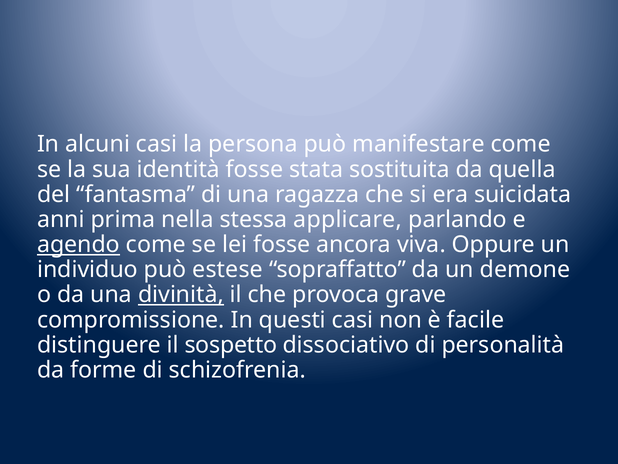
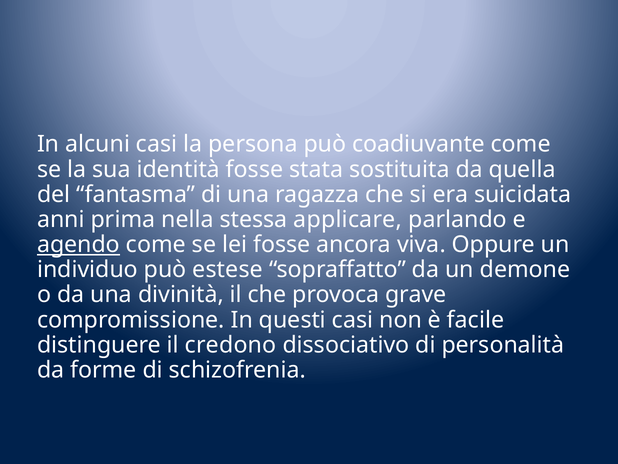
manifestare: manifestare -> coadiuvante
divinità underline: present -> none
sospetto: sospetto -> credono
